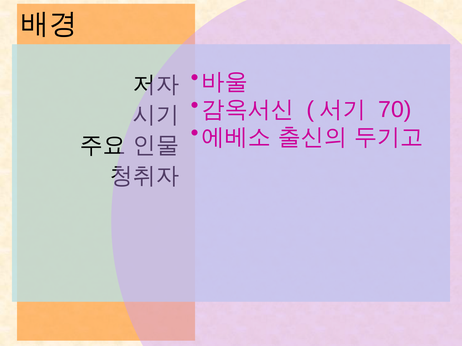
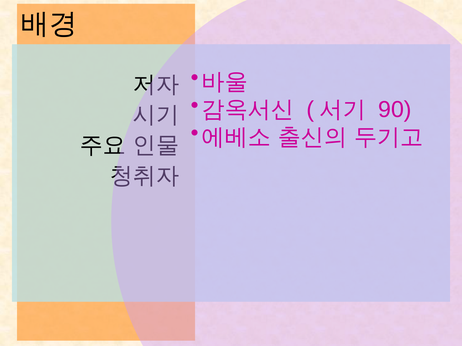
70: 70 -> 90
